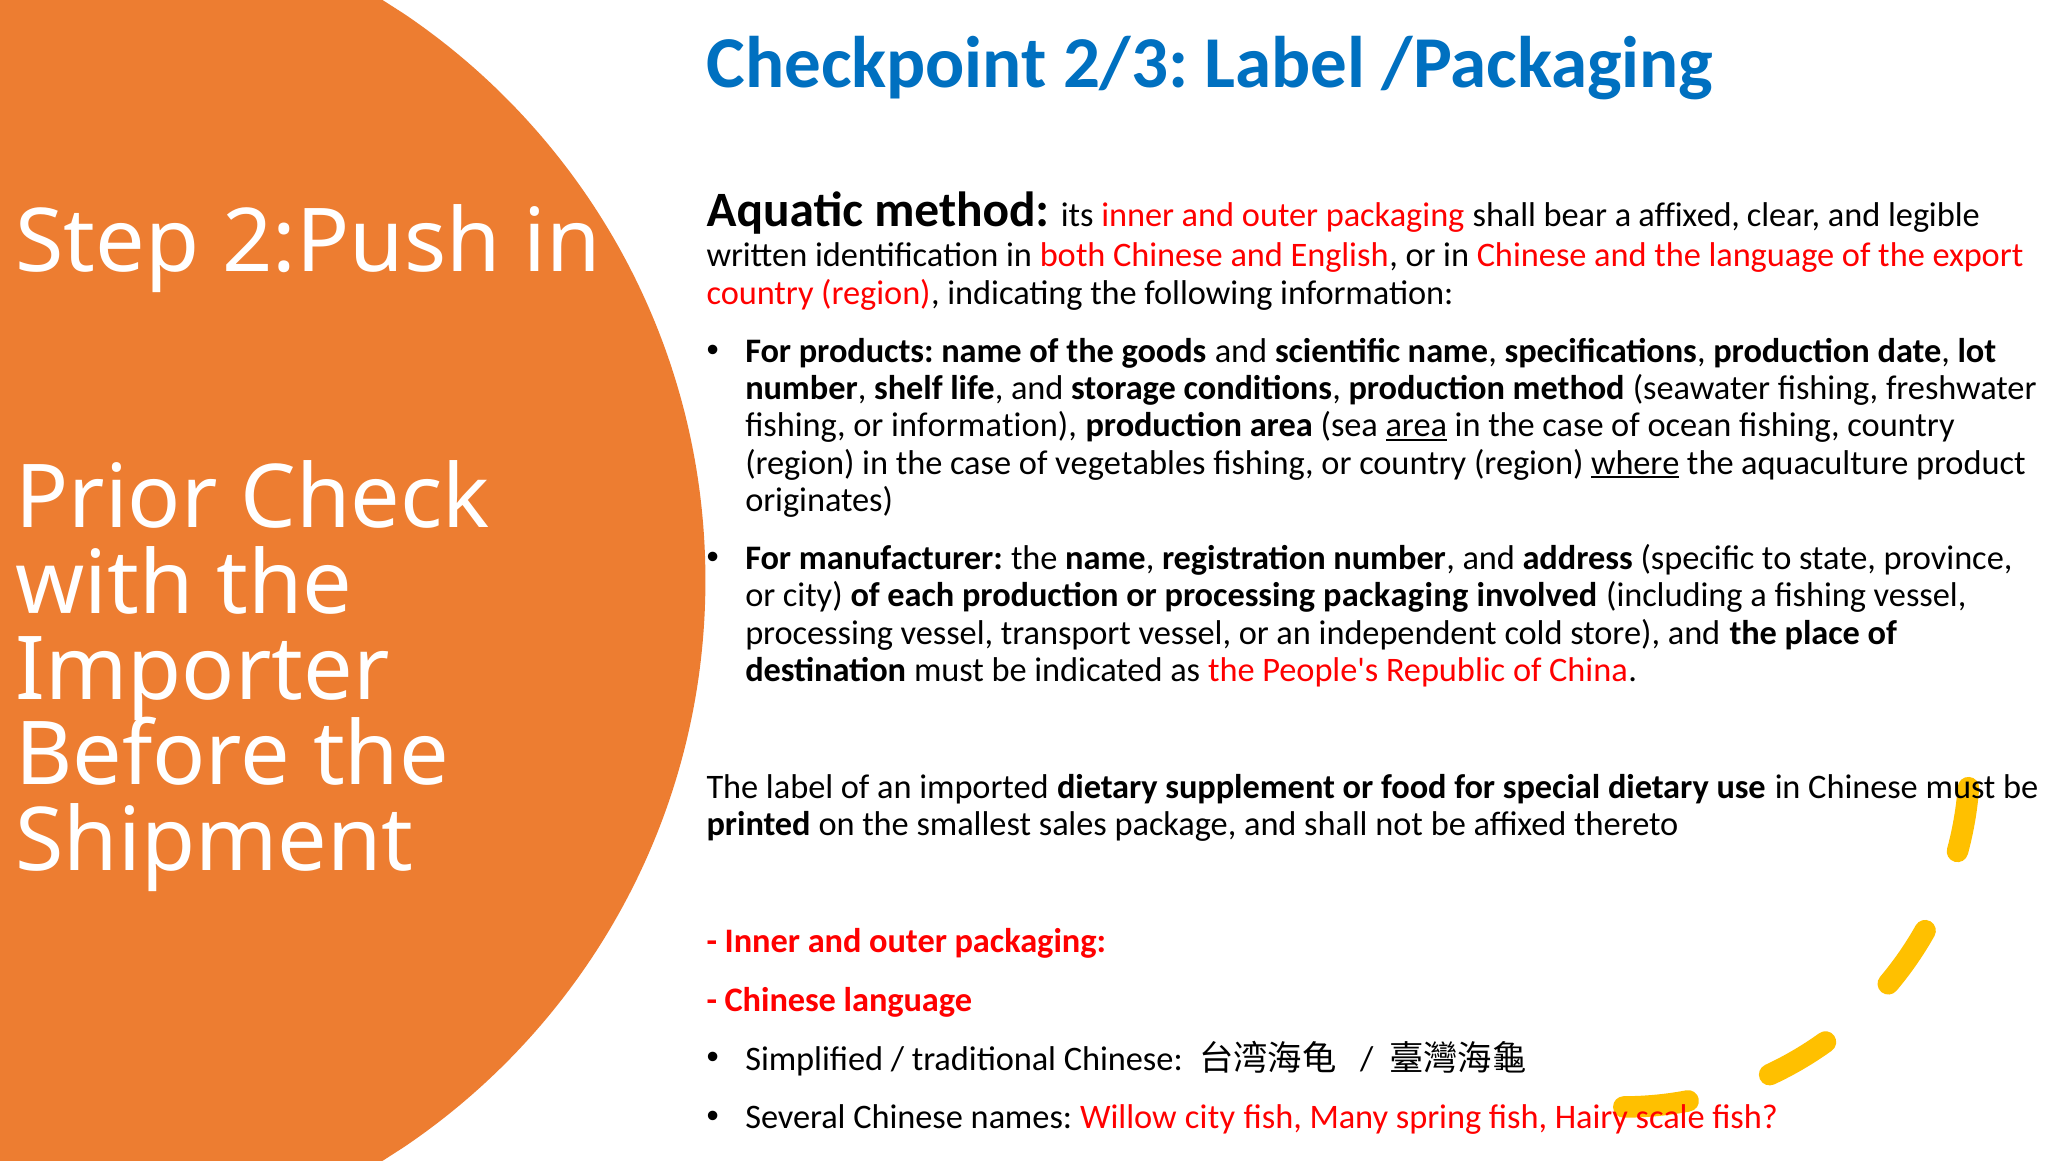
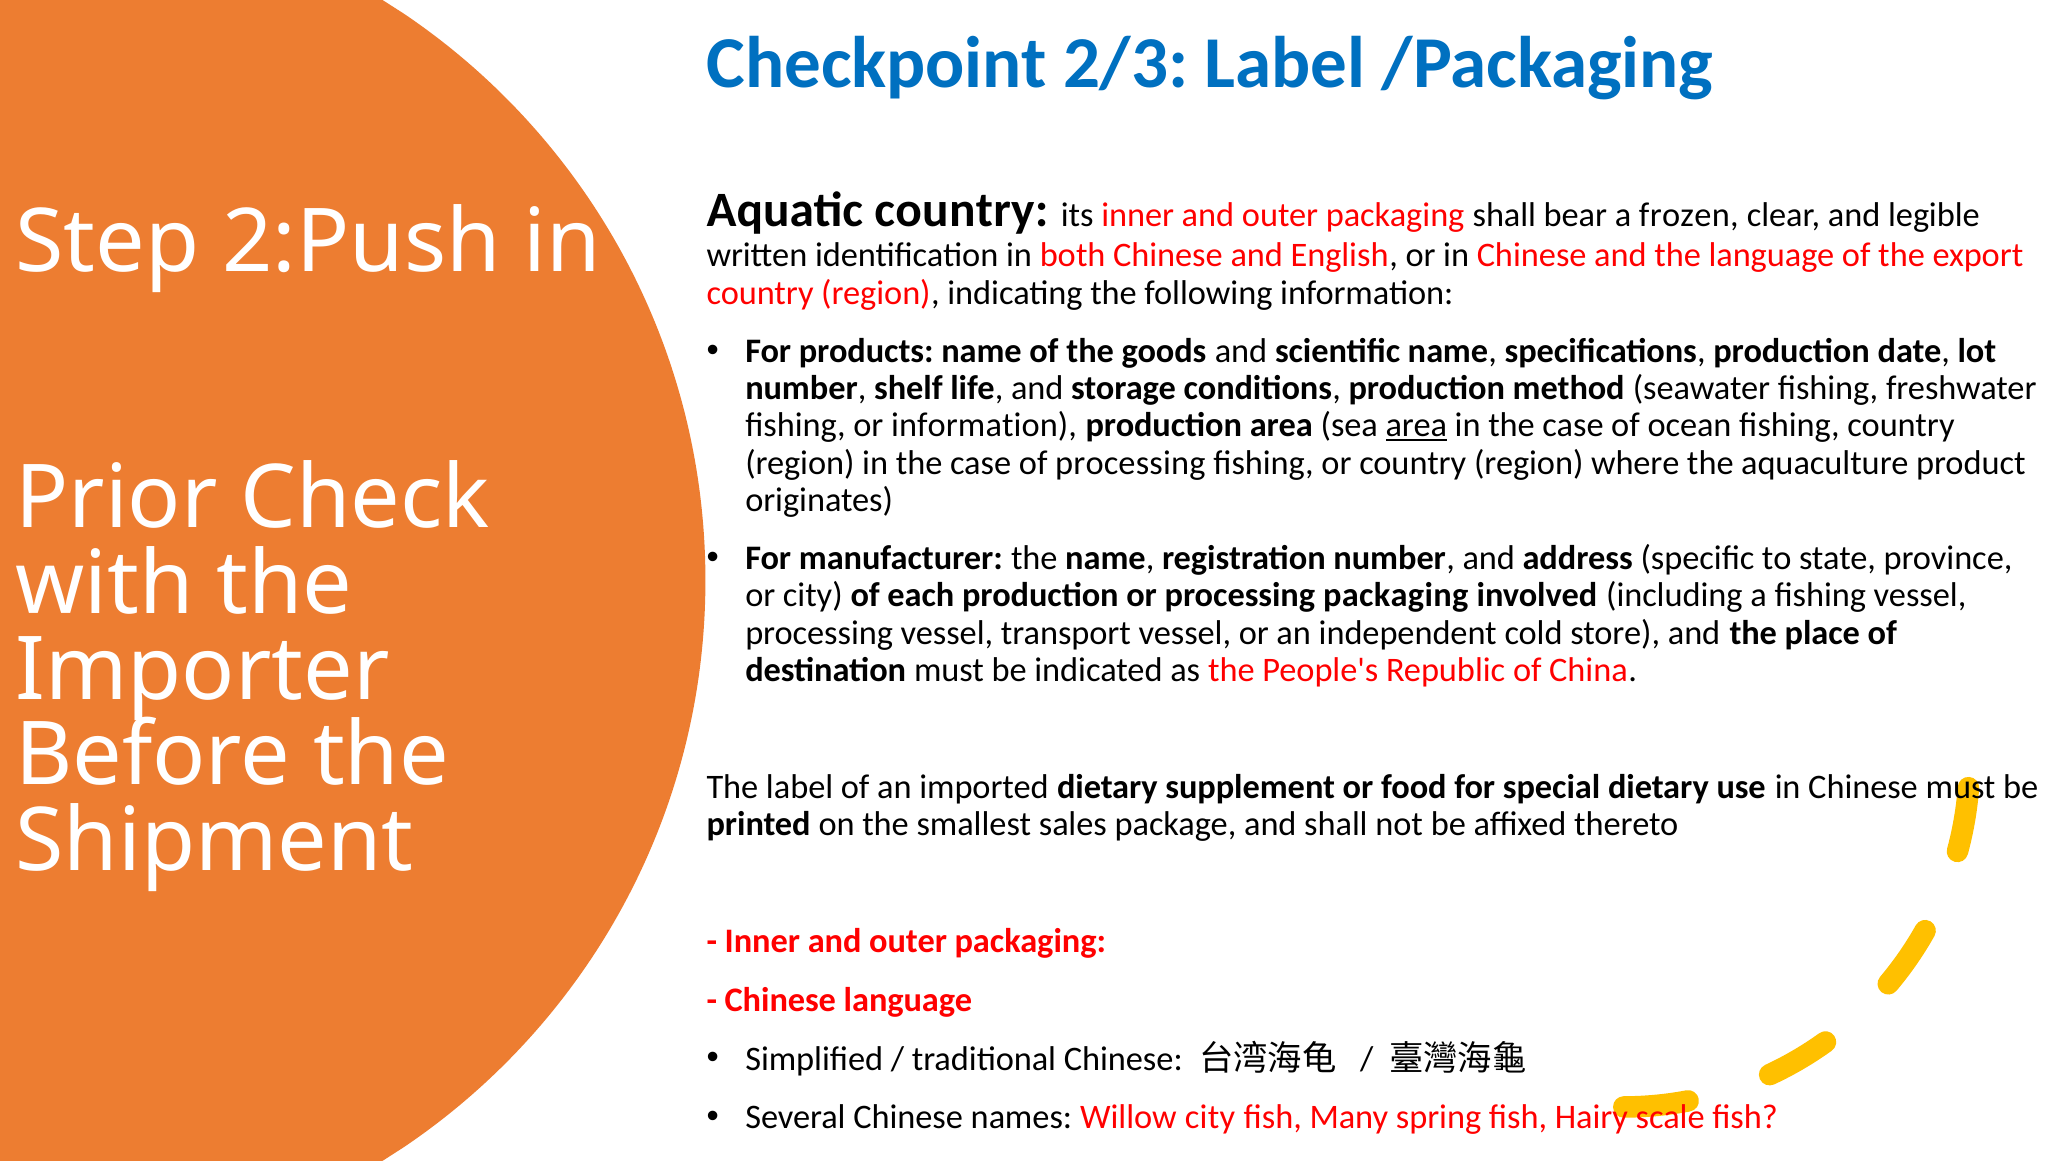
Aquatic method: method -> country
a affixed: affixed -> frozen
of vegetables: vegetables -> processing
where underline: present -> none
